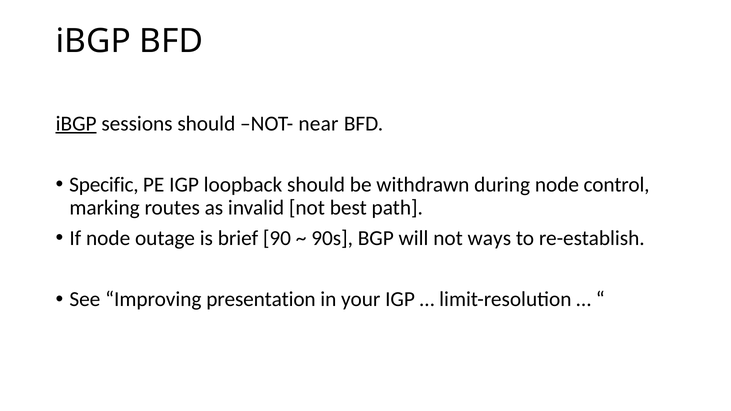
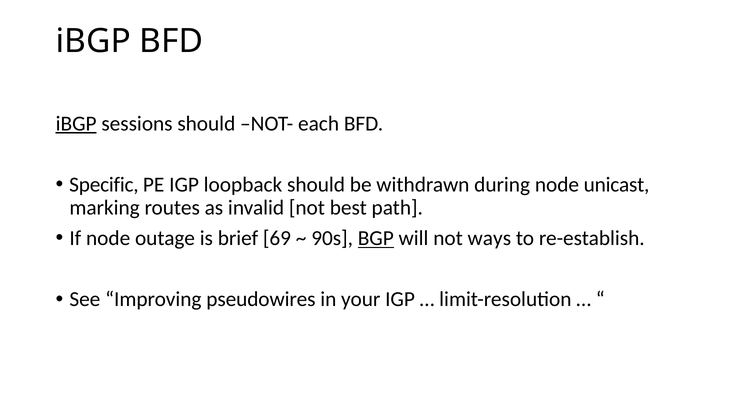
near: near -> each
control: control -> unicast
90: 90 -> 69
BGP underline: none -> present
presentation: presentation -> pseudowires
